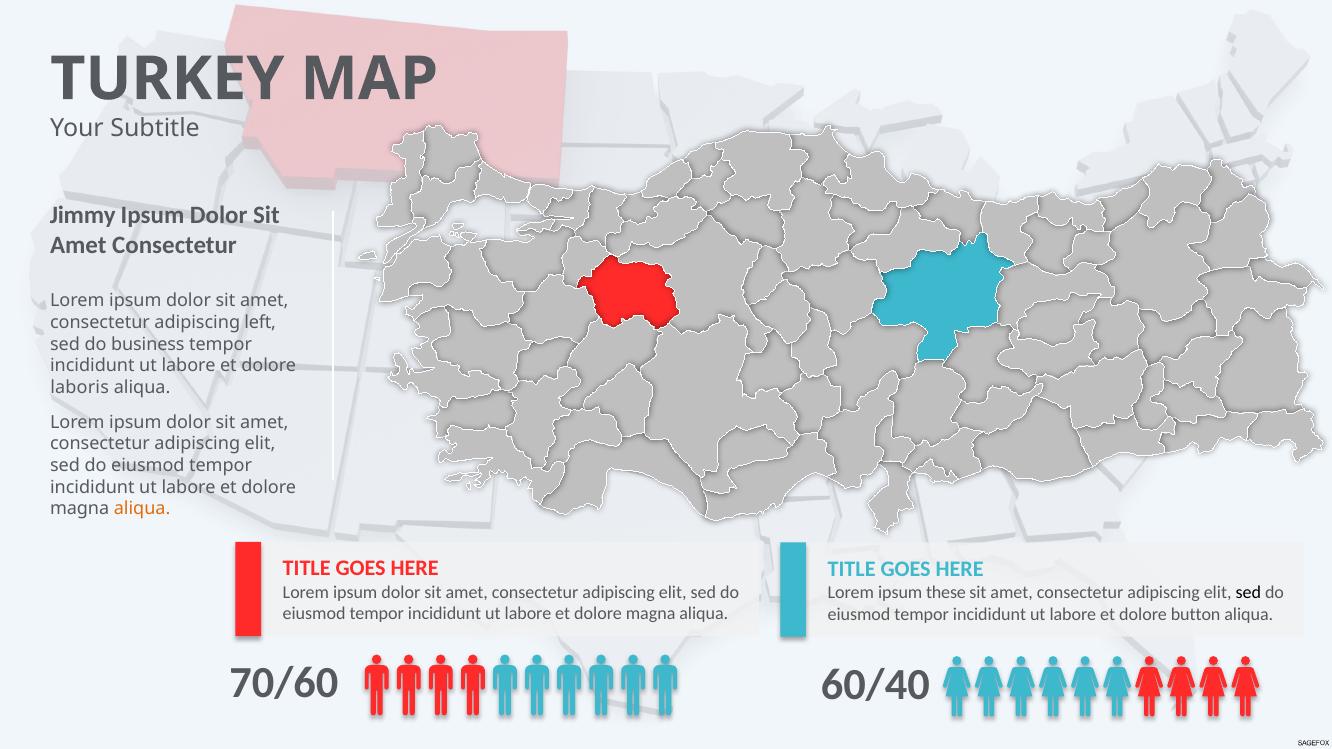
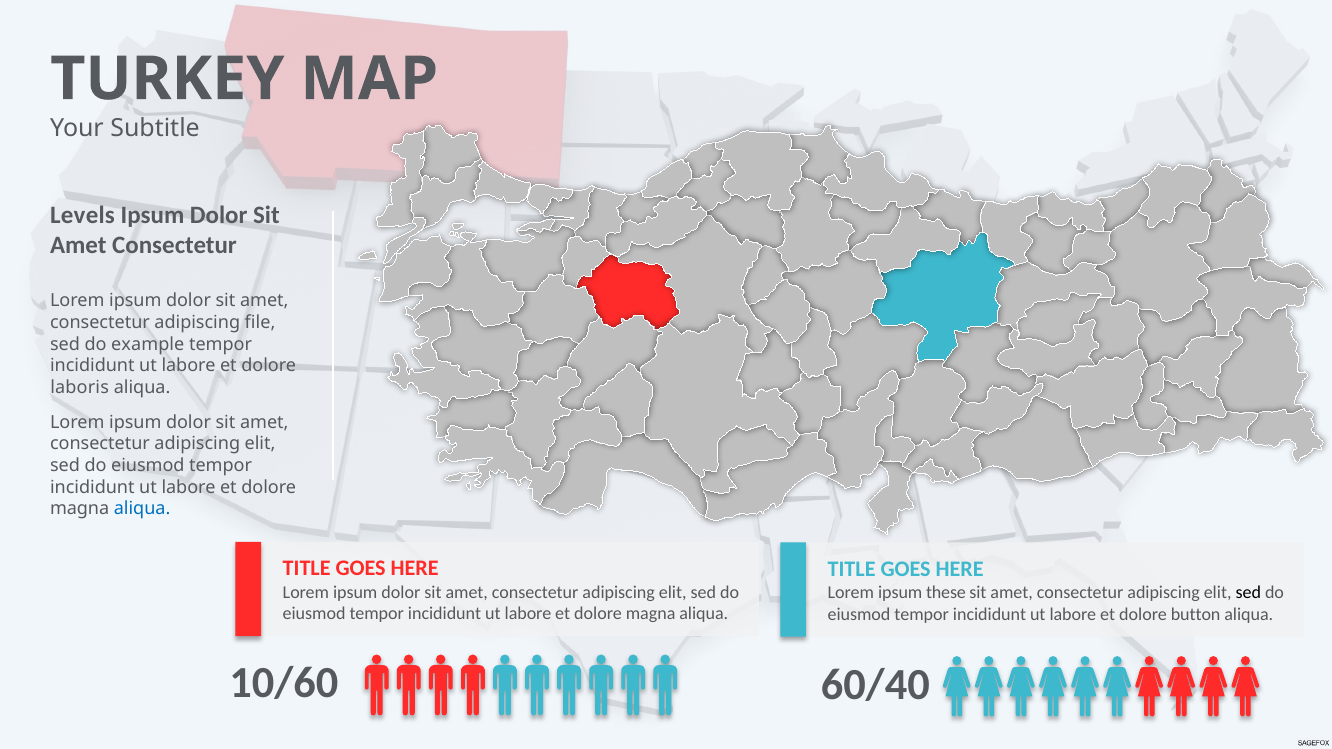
Jimmy: Jimmy -> Levels
left: left -> file
business: business -> example
aliqua at (142, 509) colour: orange -> blue
70/60: 70/60 -> 10/60
